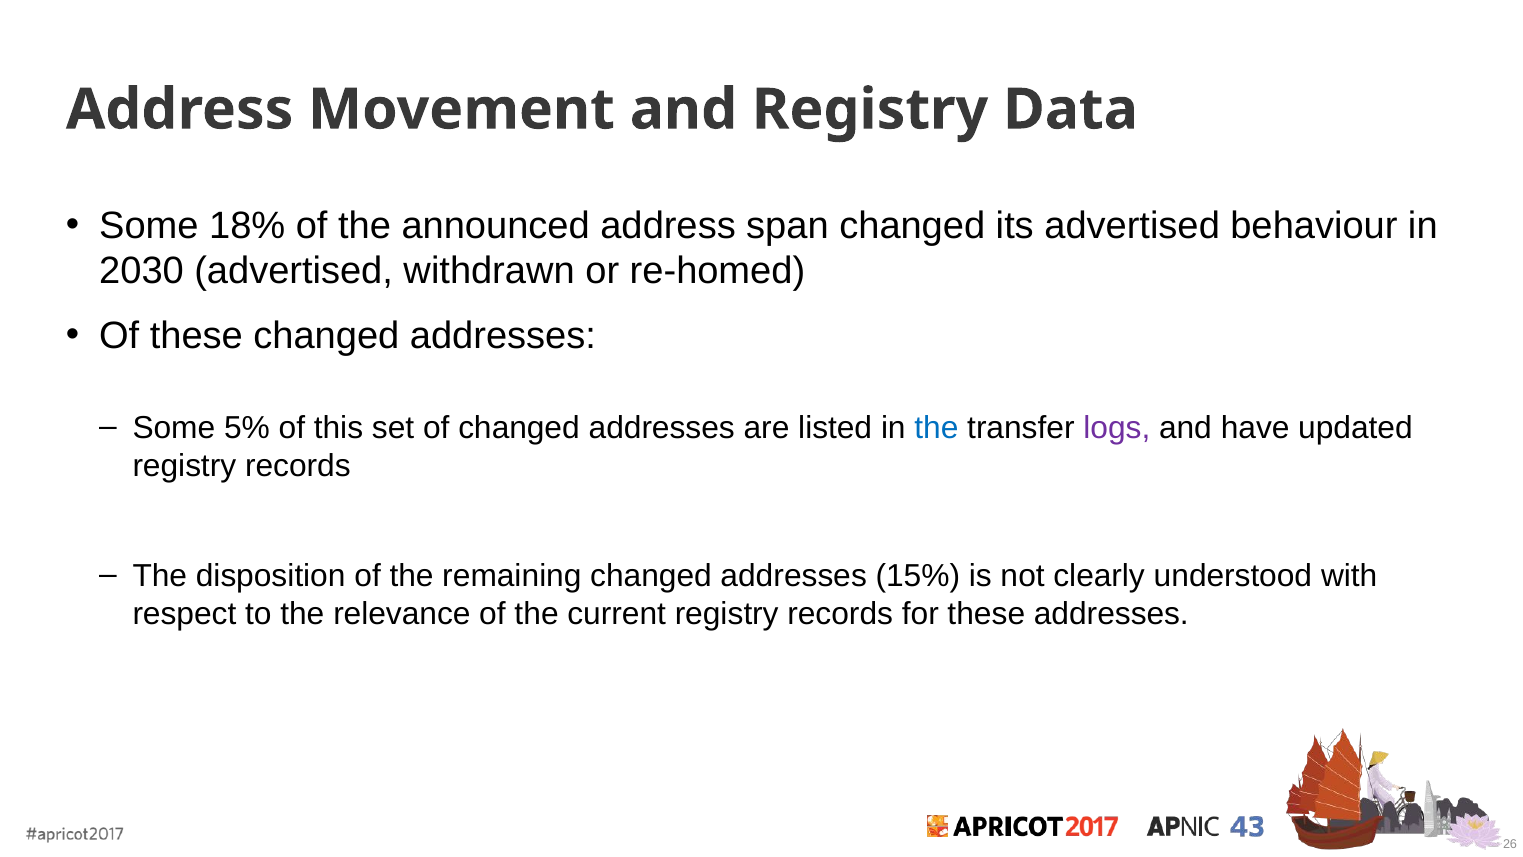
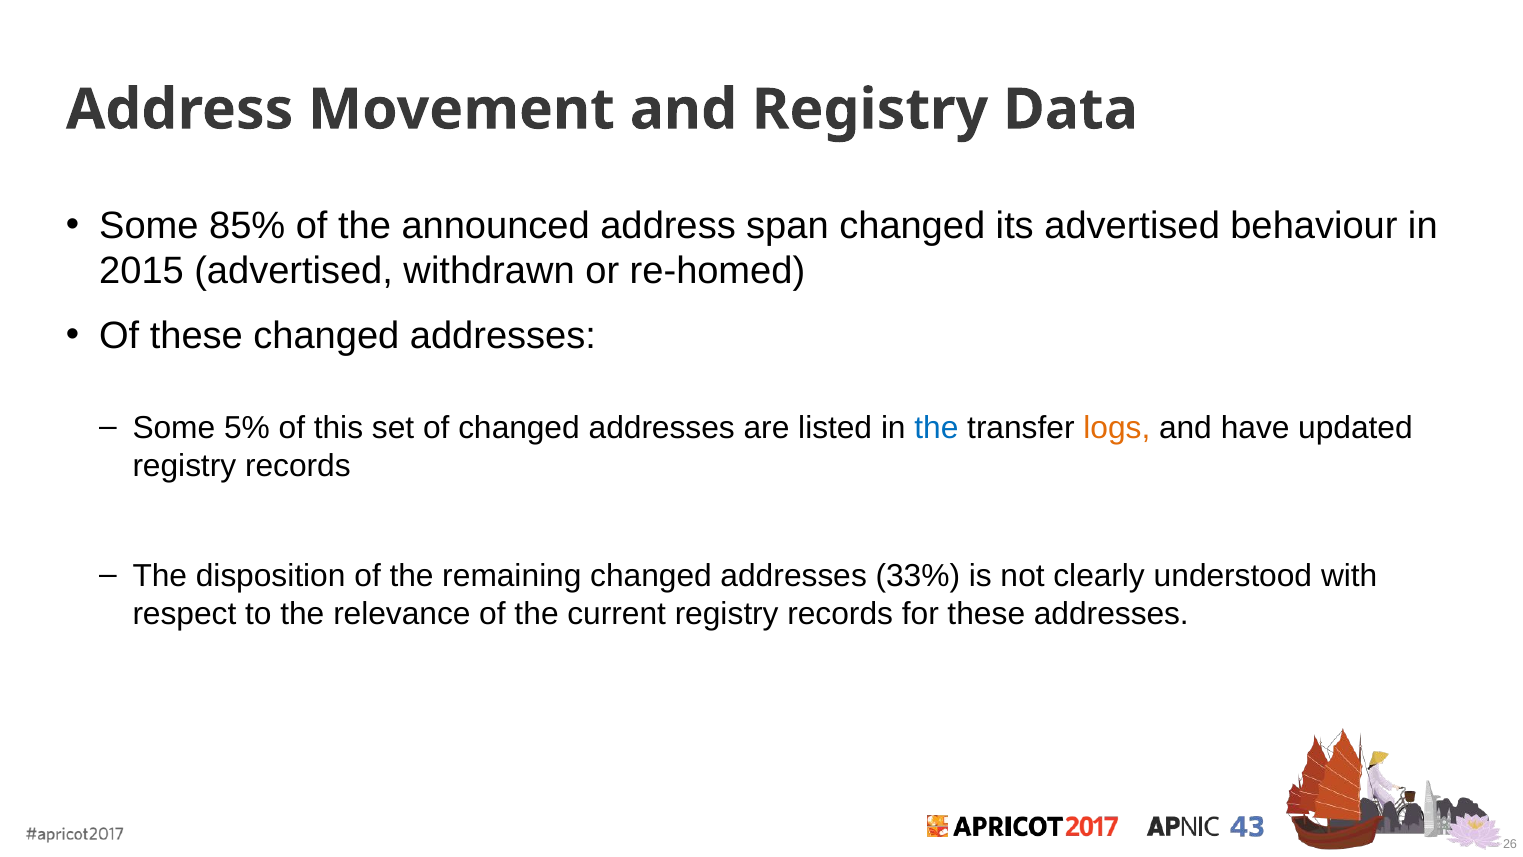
18%: 18% -> 85%
2030: 2030 -> 2015
logs colour: purple -> orange
15%: 15% -> 33%
